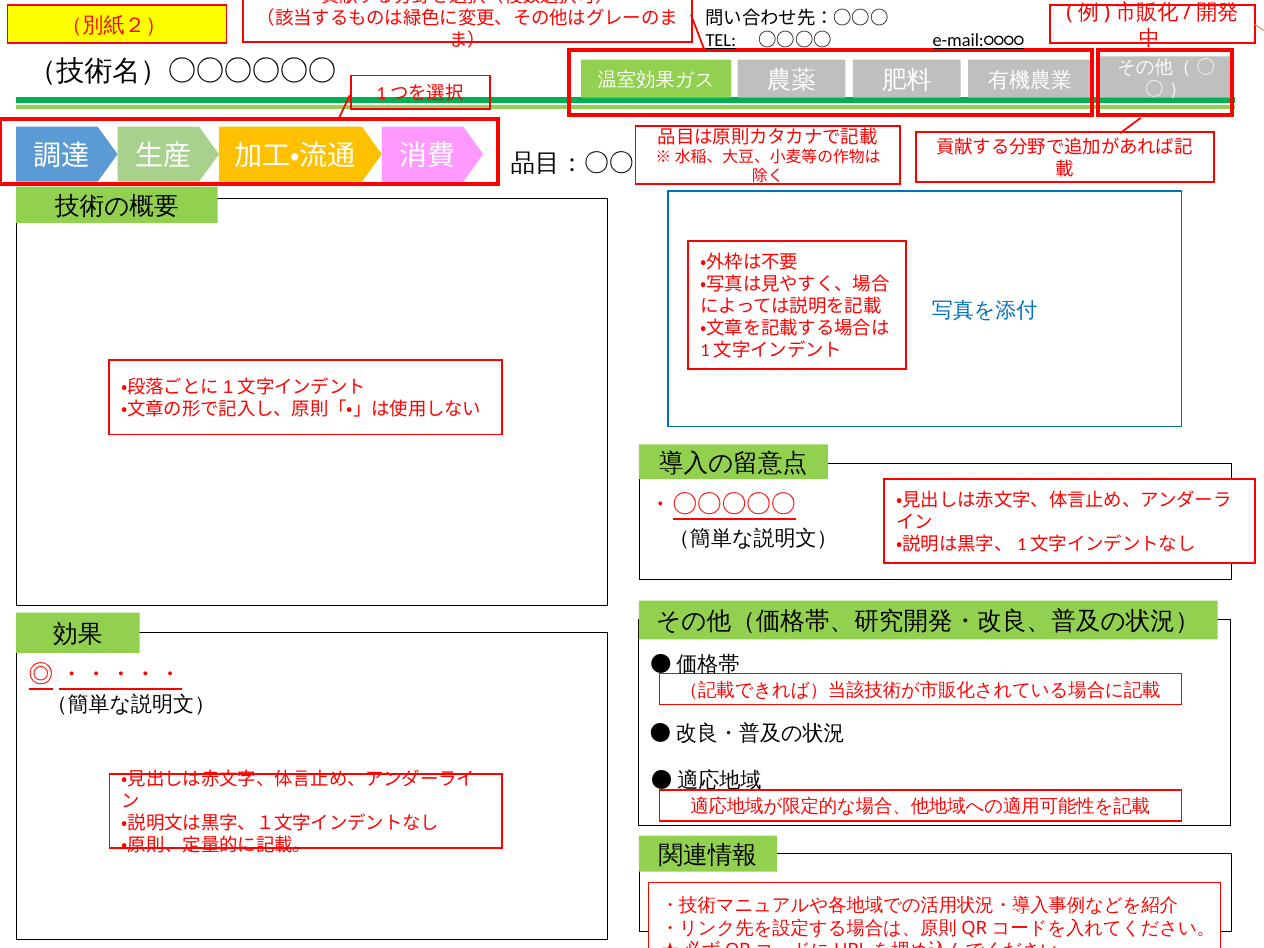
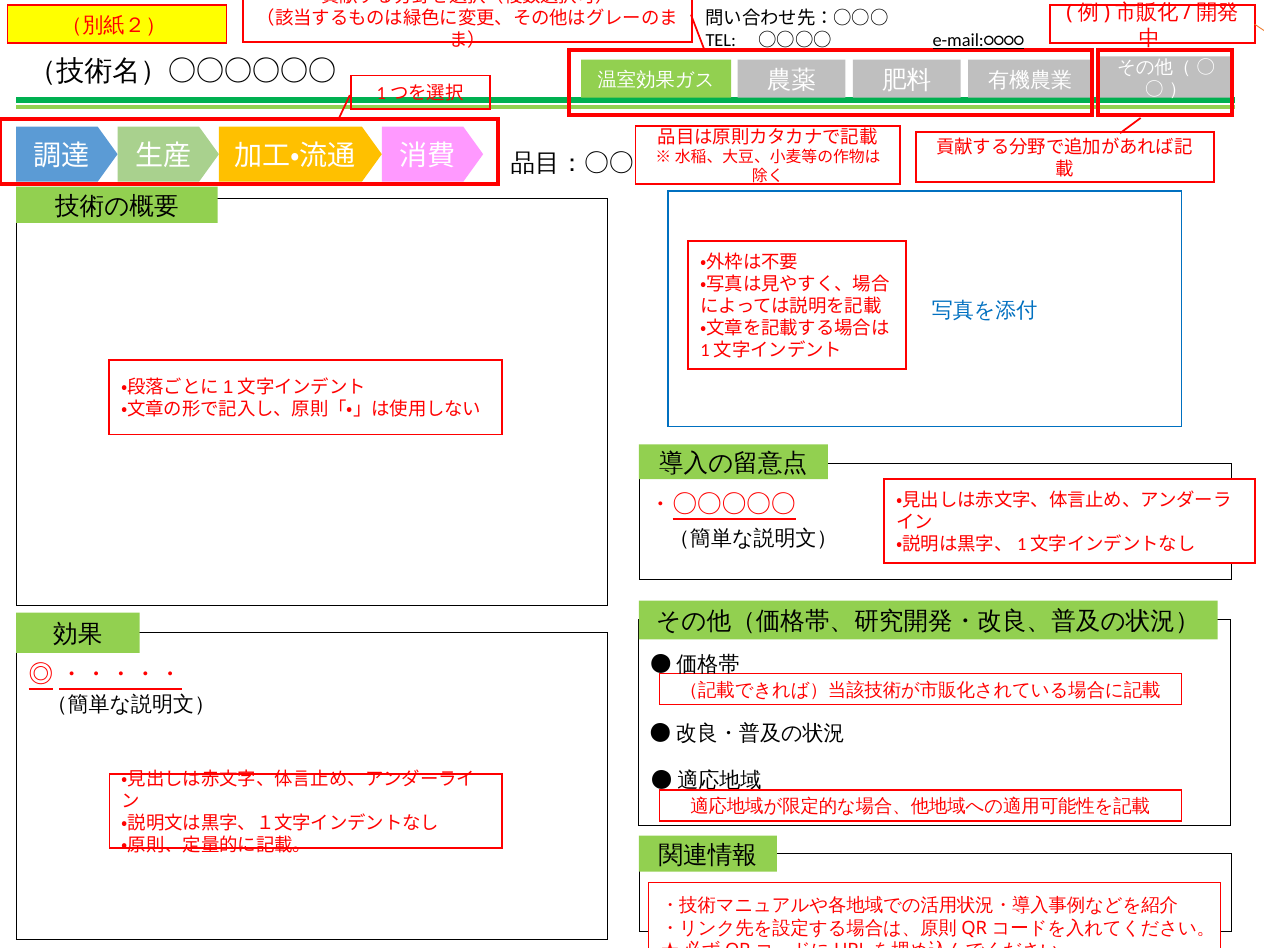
TEL underline: present -> none
